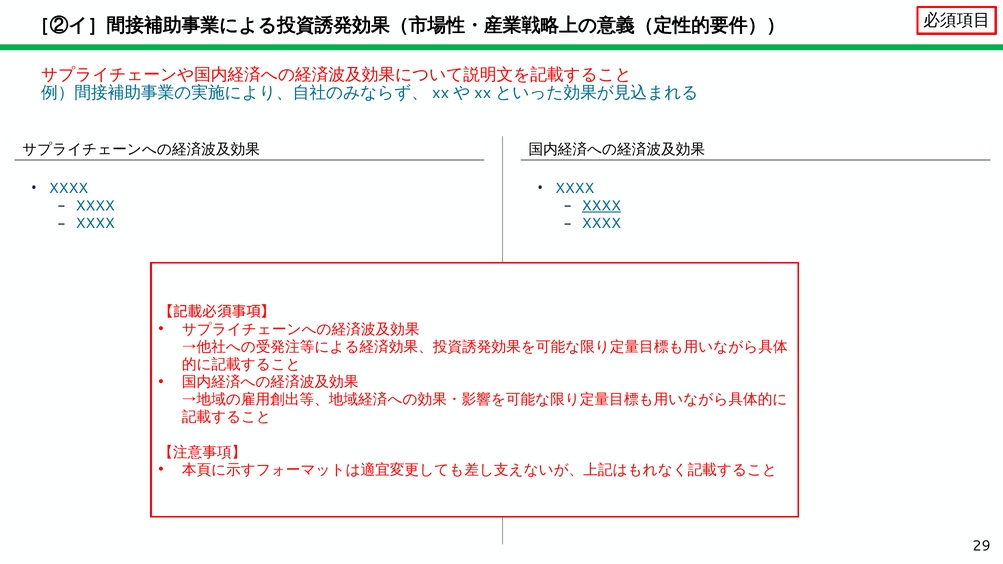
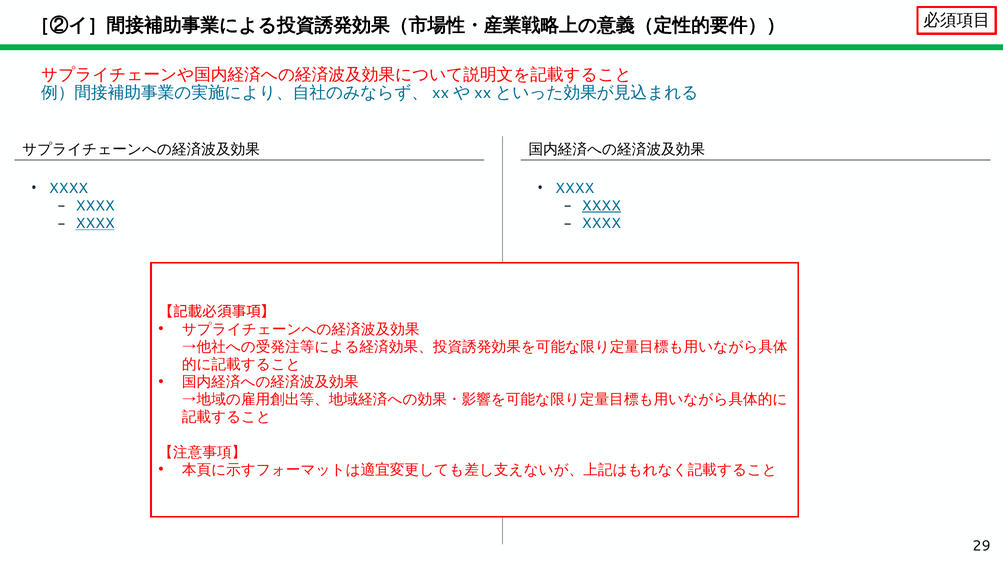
XXXX at (95, 223) underline: none -> present
